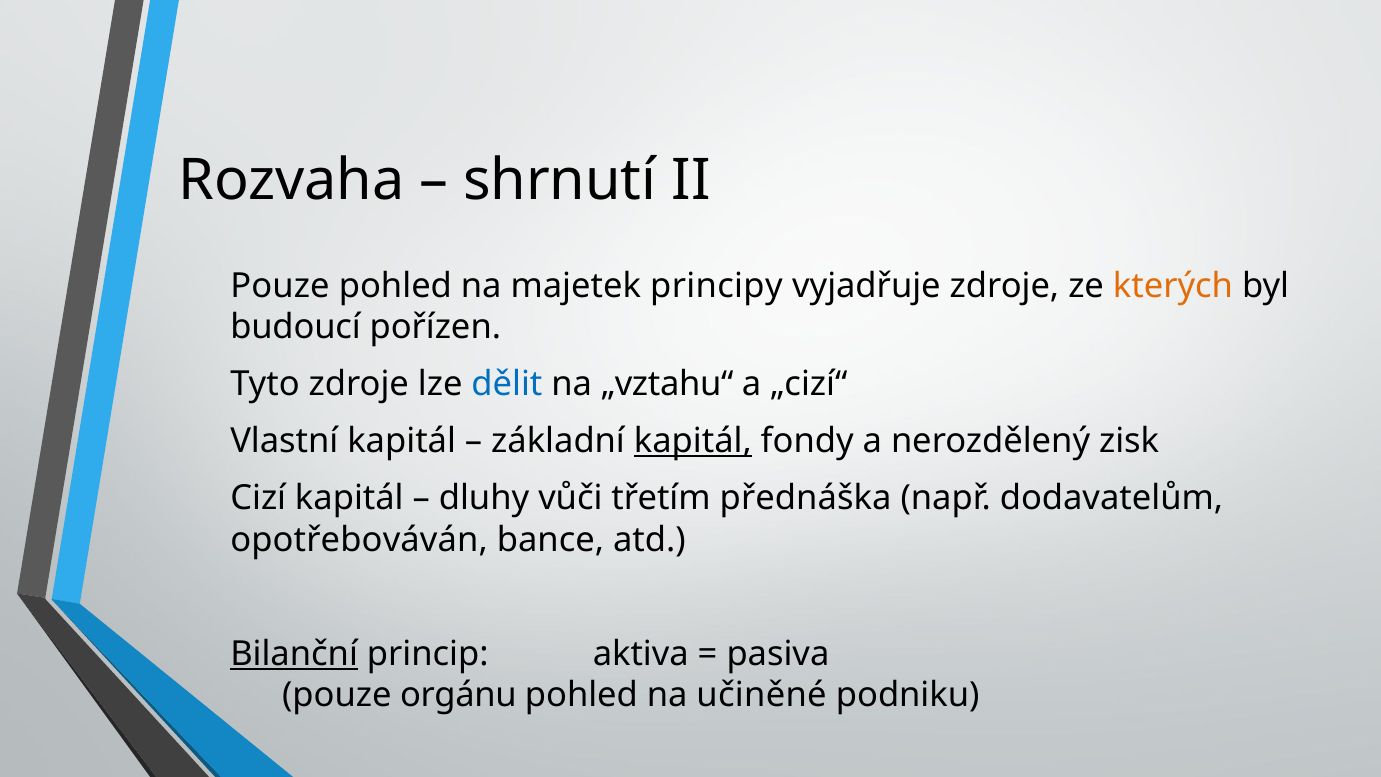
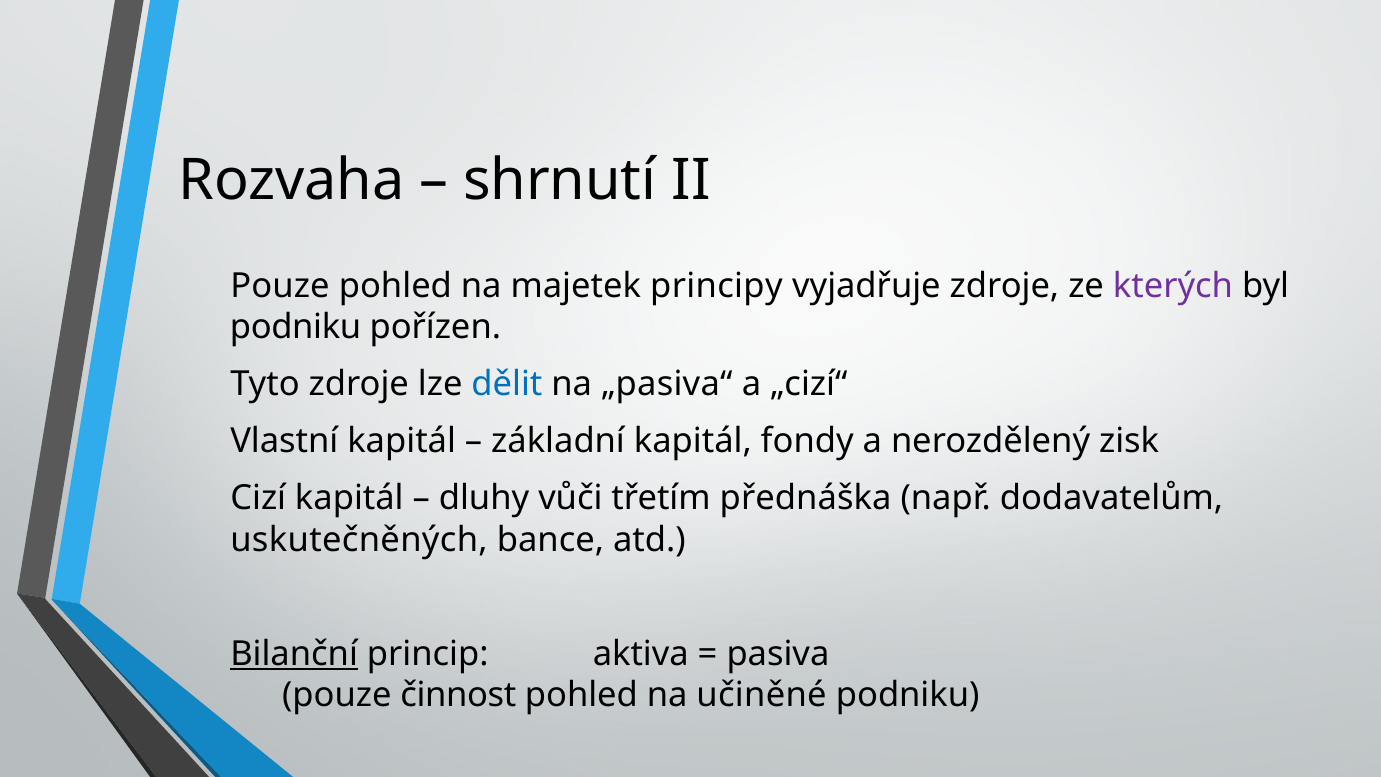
kterých colour: orange -> purple
budoucí at (295, 327): budoucí -> podniku
„vztahu“: „vztahu“ -> „pasiva“
kapitál at (693, 441) underline: present -> none
opotřebováván: opotřebováván -> uskutečněných
orgánu: orgánu -> činnost
